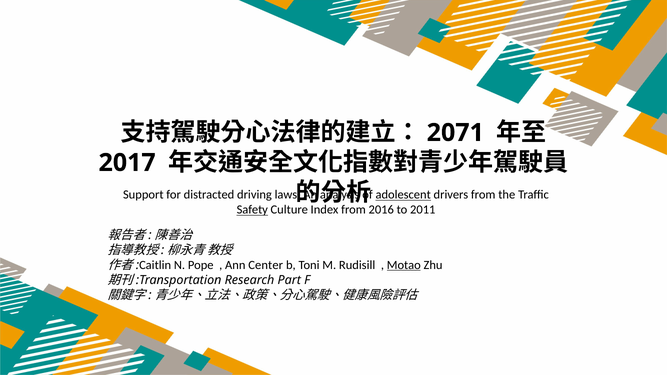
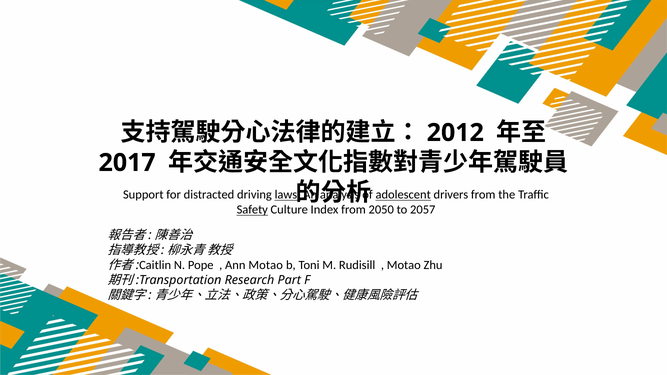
2071: 2071 -> 2012
laws underline: none -> present
2016: 2016 -> 2050
2011: 2011 -> 2057
Ann Center: Center -> Motao
Motao at (404, 265) underline: present -> none
